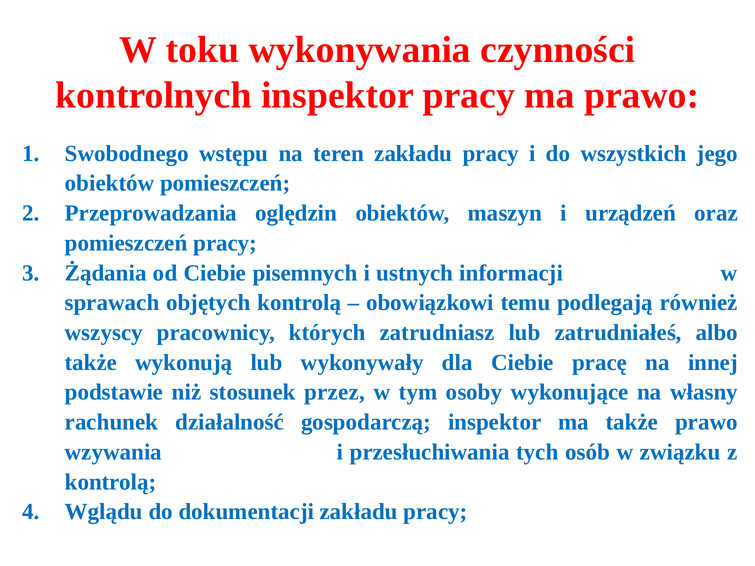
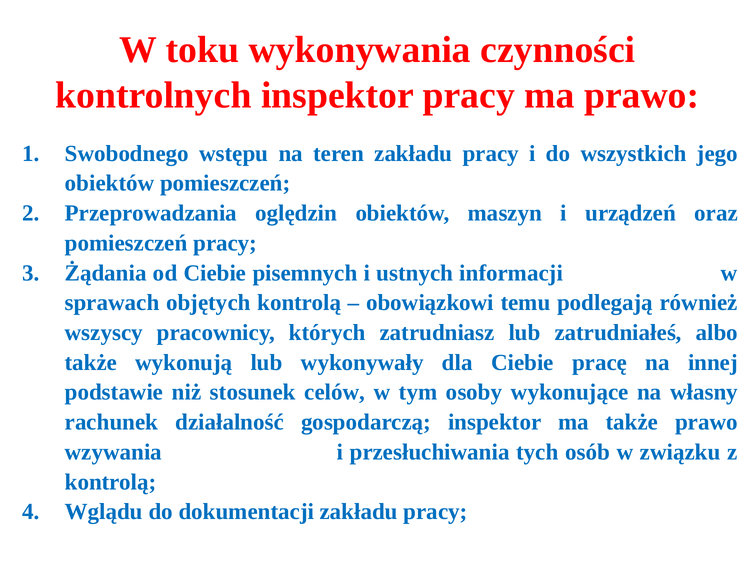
przez: przez -> celów
